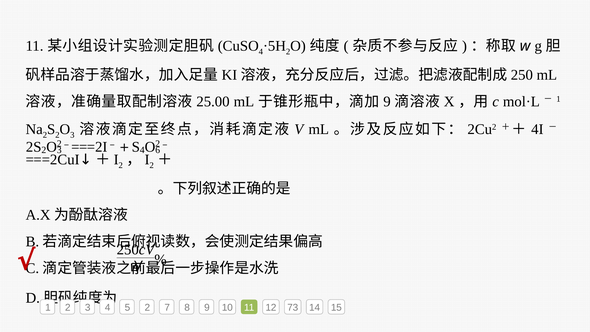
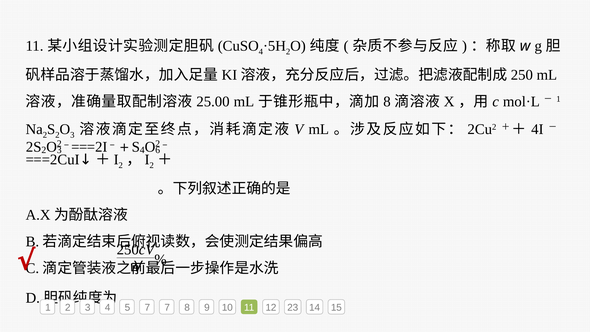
9 at (387, 101): 9 -> 8
5 2: 2 -> 7
73: 73 -> 23
